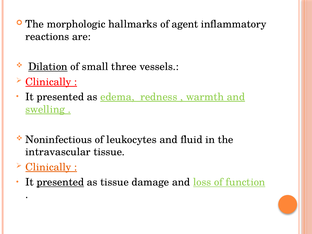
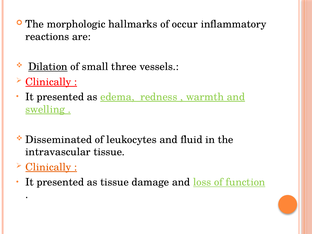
agent: agent -> occur
Noninfectious: Noninfectious -> Disseminated
presented at (60, 182) underline: present -> none
